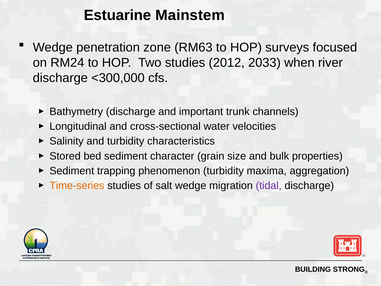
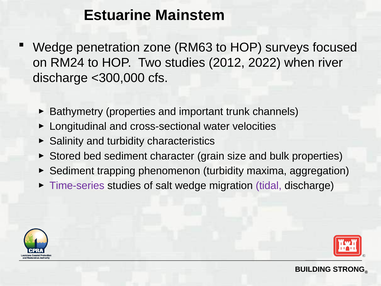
2033: 2033 -> 2022
Bathymetry discharge: discharge -> properties
Time-series colour: orange -> purple
